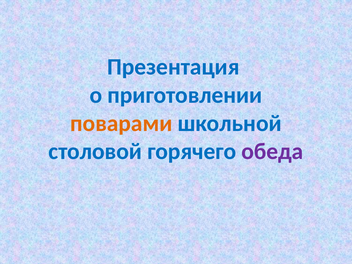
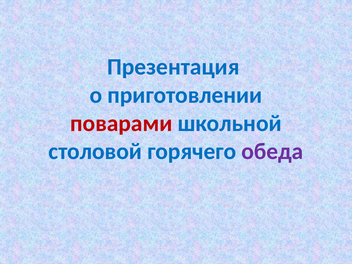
поварами colour: orange -> red
